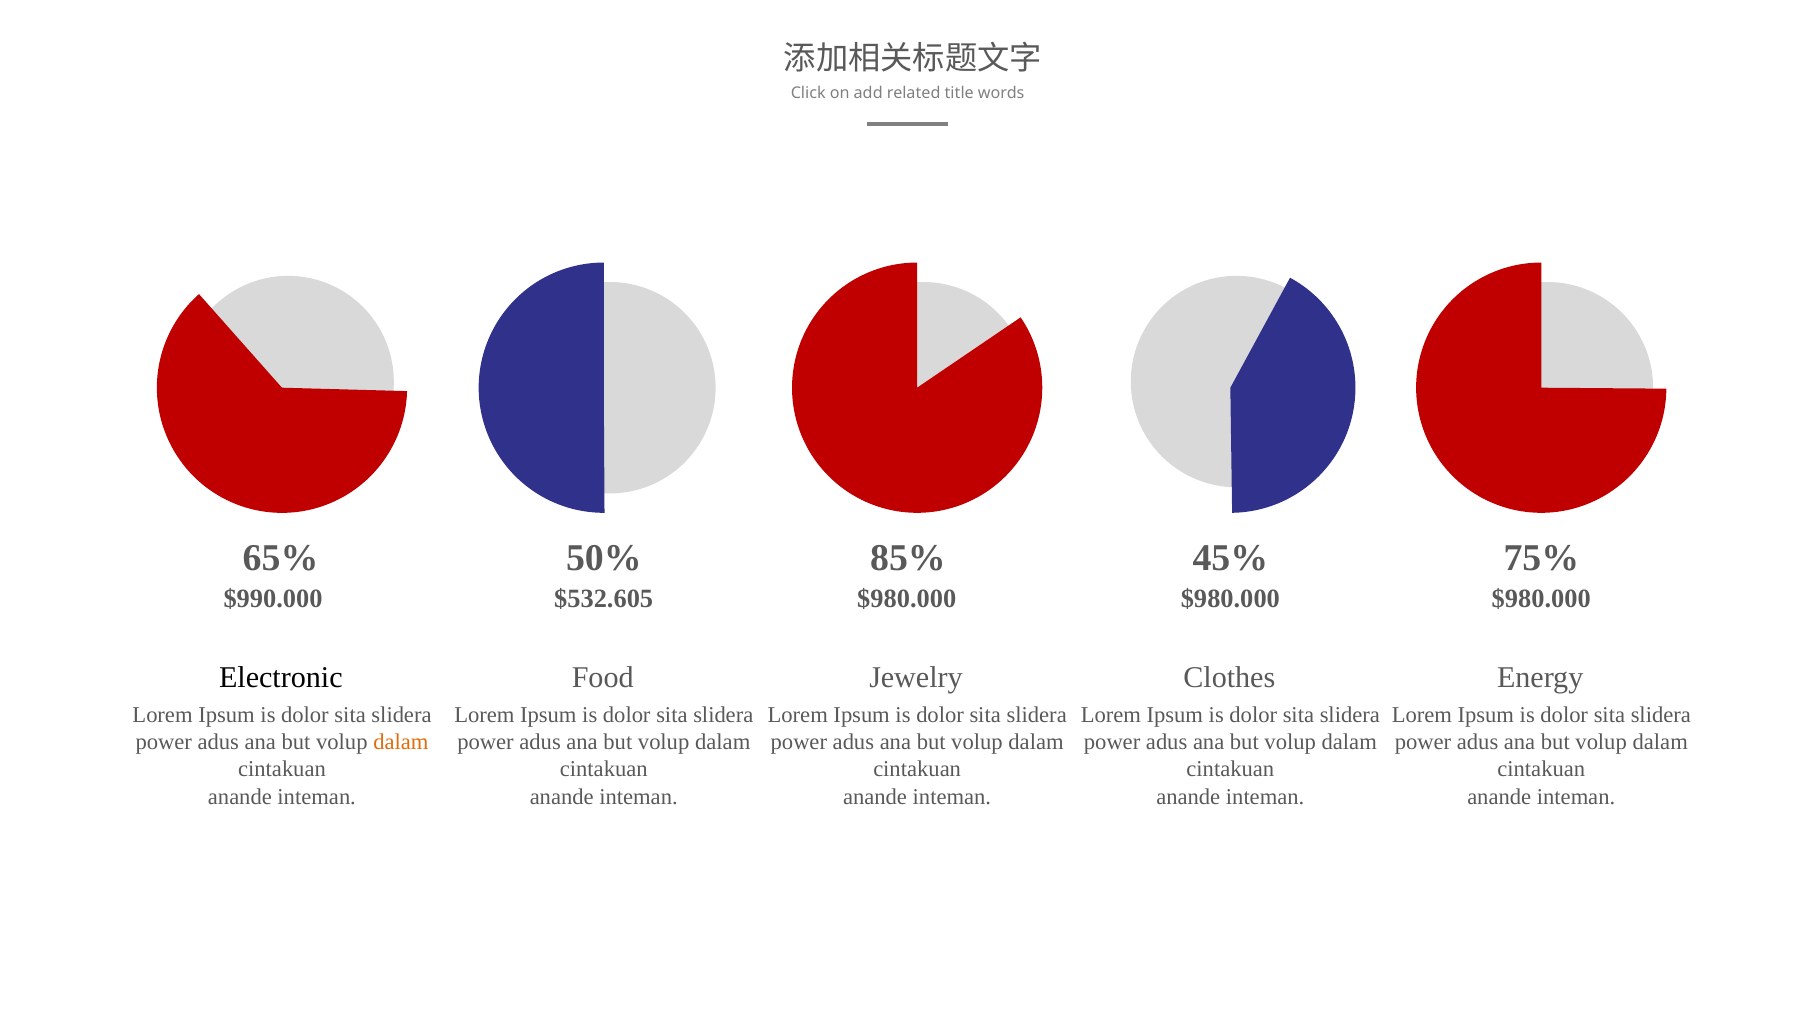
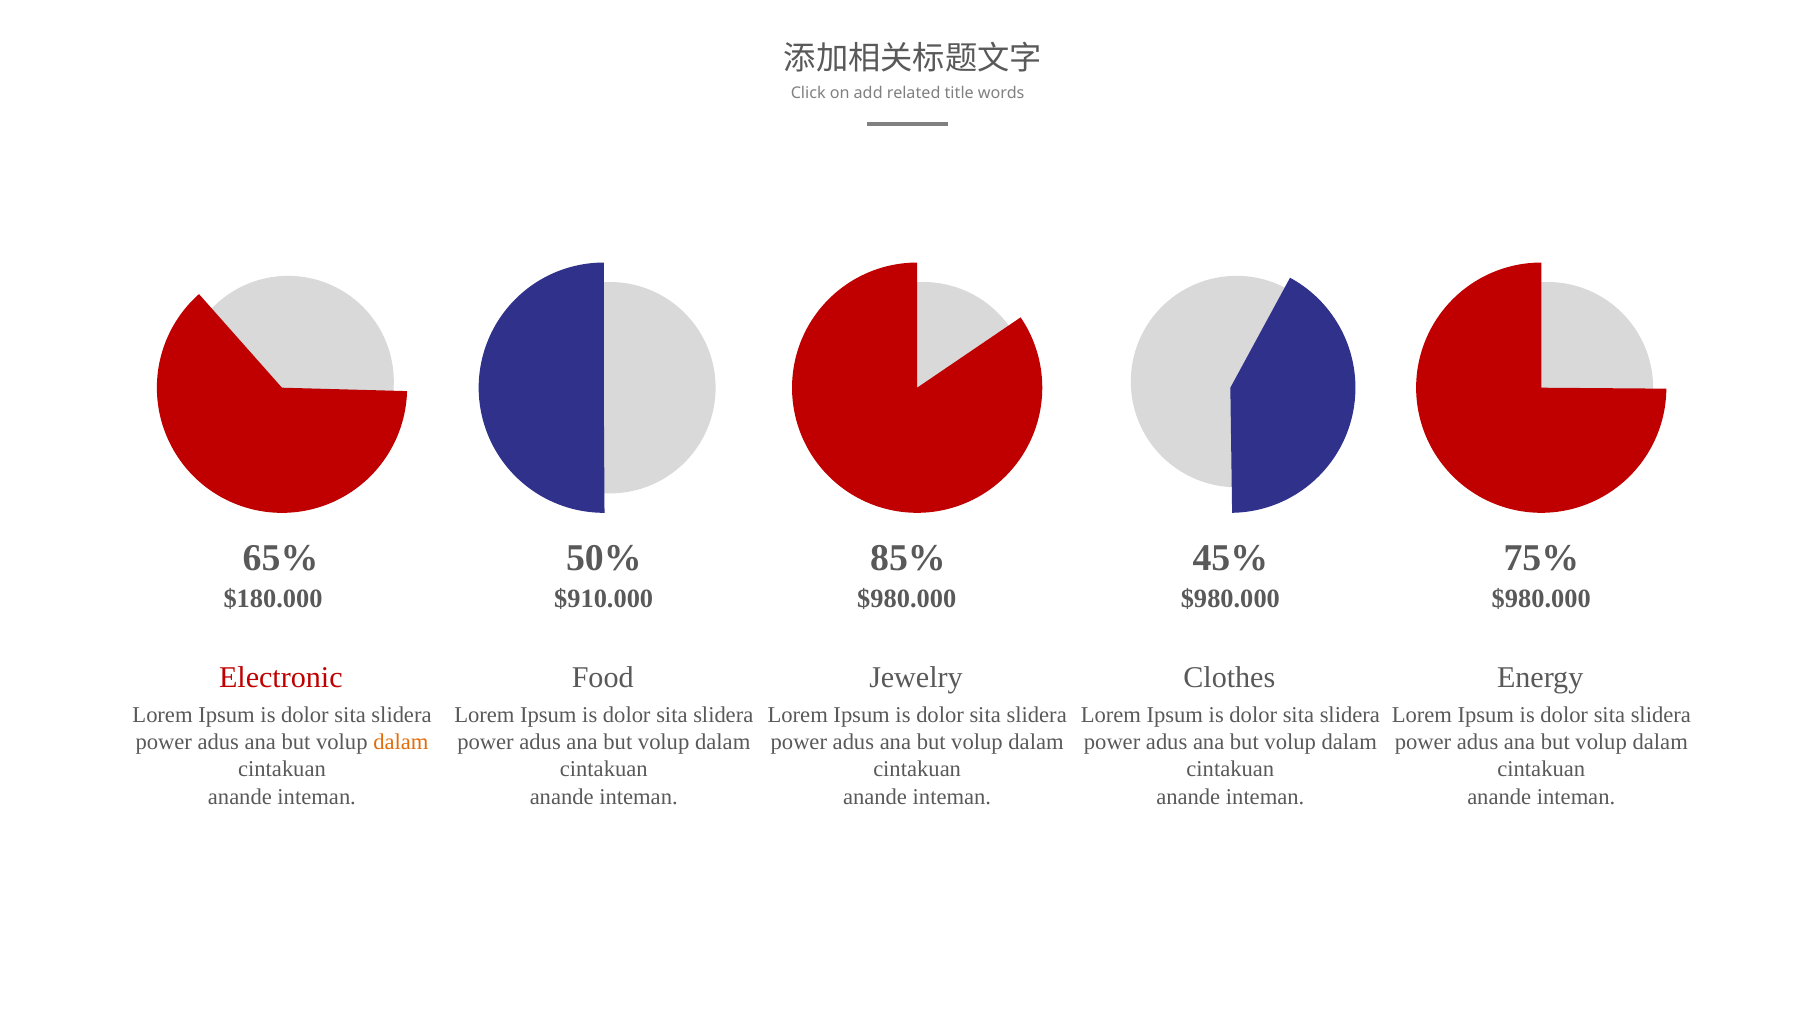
$990.000: $990.000 -> $180.000
$532.605: $532.605 -> $910.000
Electronic colour: black -> red
